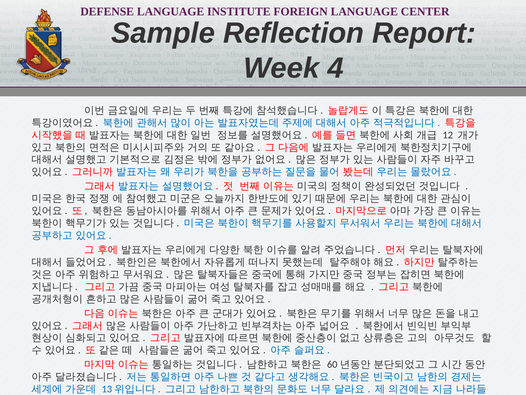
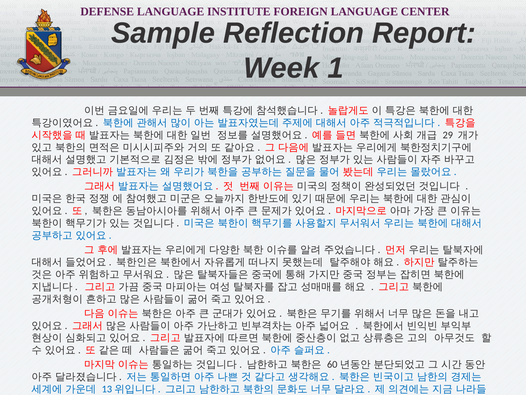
4: 4 -> 1
12: 12 -> 29
